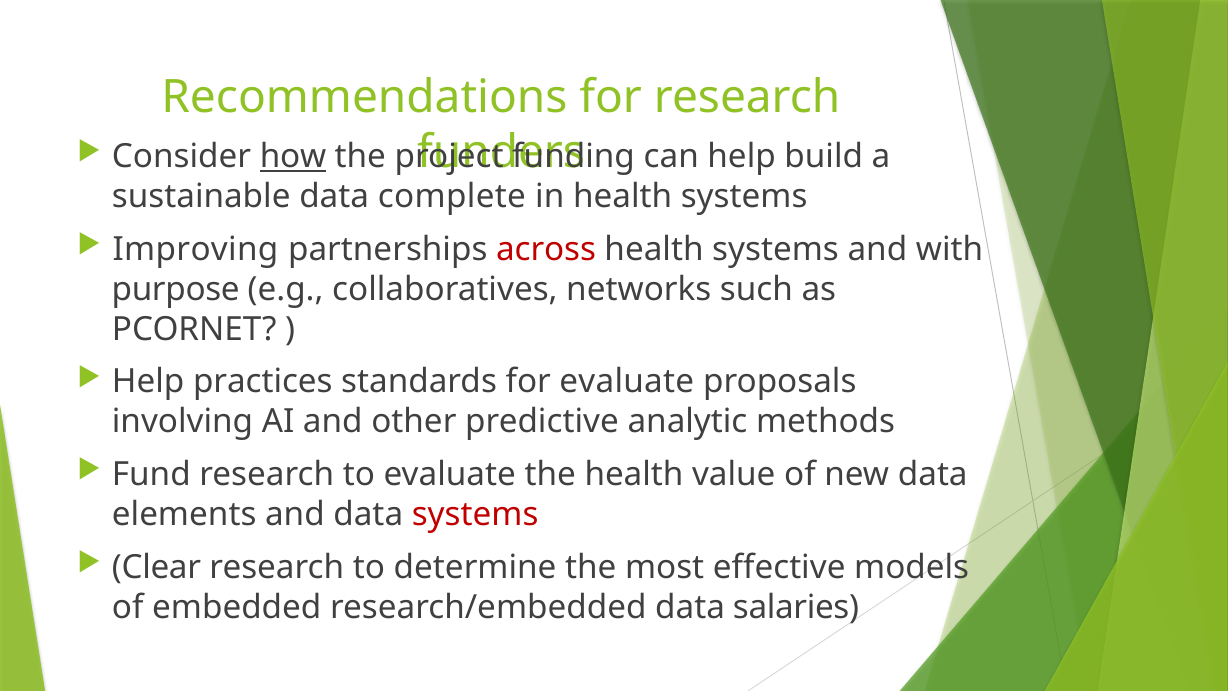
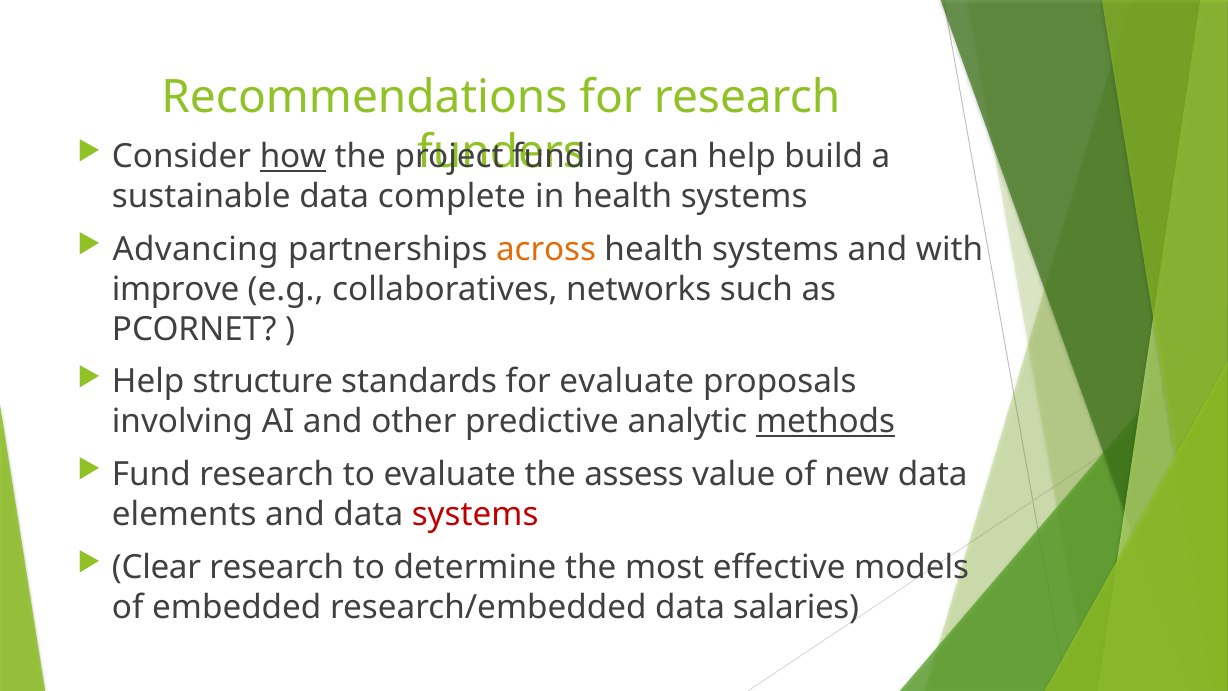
Improving: Improving -> Advancing
across colour: red -> orange
purpose: purpose -> improve
practices: practices -> structure
methods underline: none -> present
the health: health -> assess
